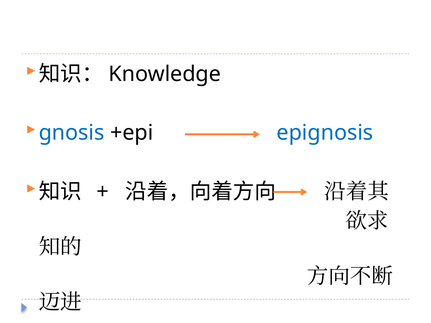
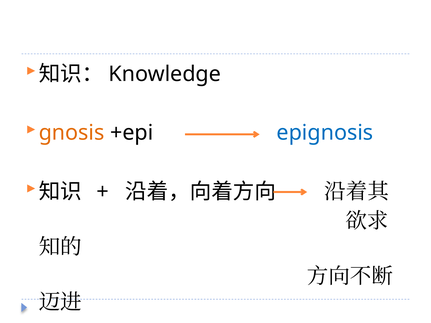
gnosis colour: blue -> orange
